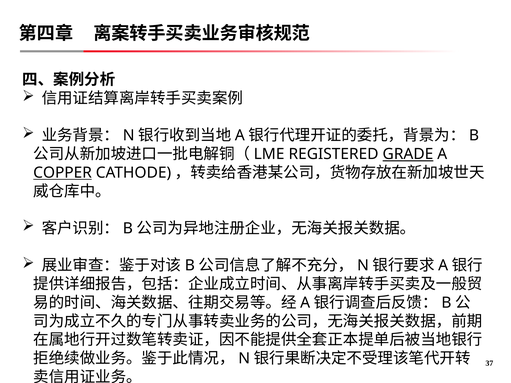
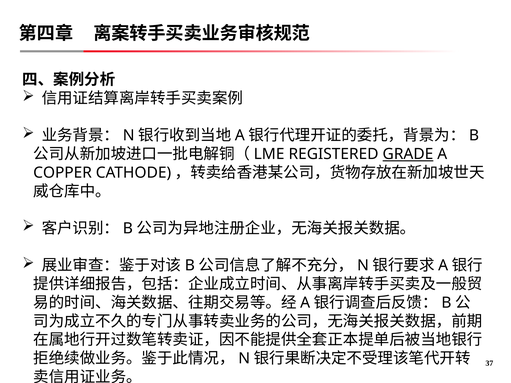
COPPER underline: present -> none
